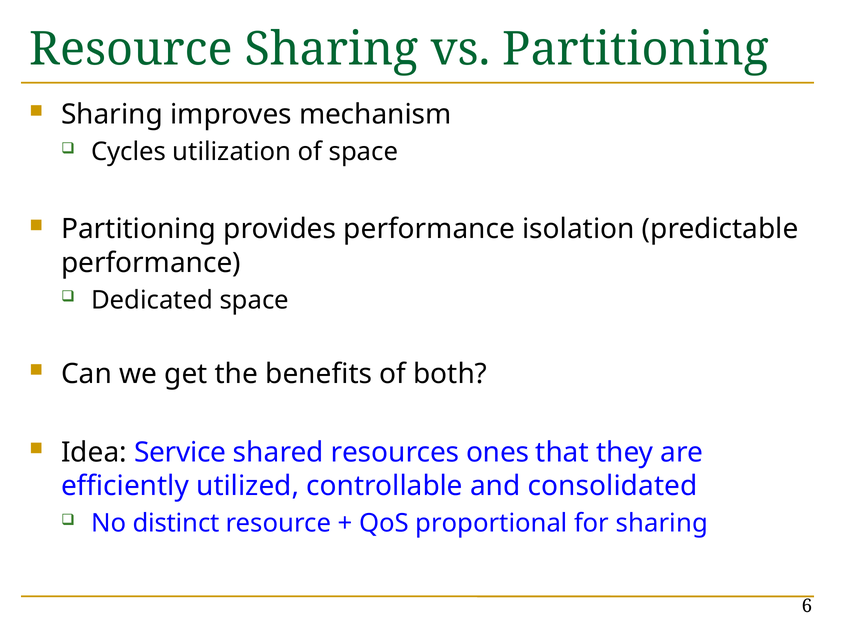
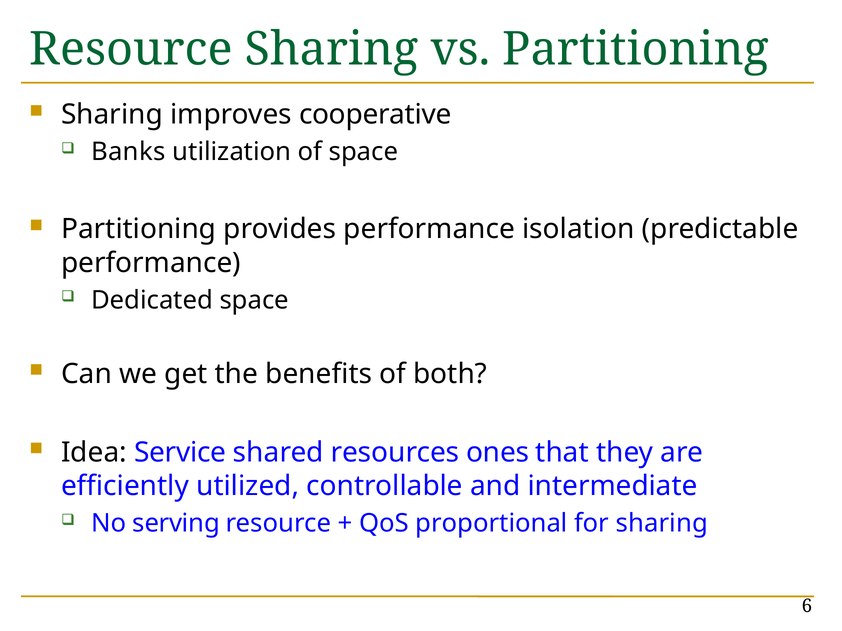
mechanism: mechanism -> cooperative
Cycles: Cycles -> Banks
consolidated: consolidated -> intermediate
distinct: distinct -> serving
